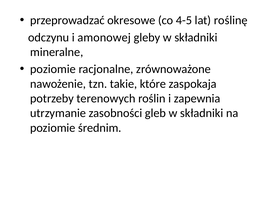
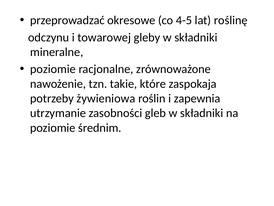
amonowej: amonowej -> towarowej
terenowych: terenowych -> żywieniowa
